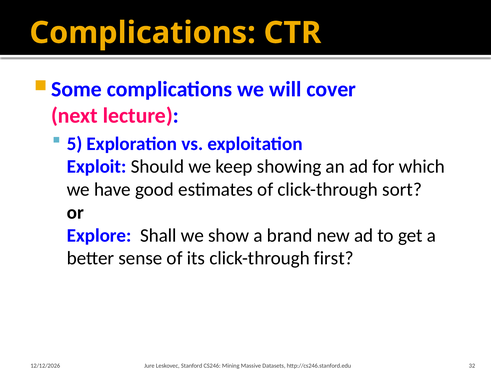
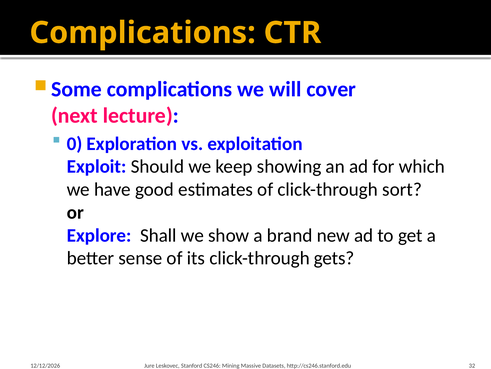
5: 5 -> 0
first: first -> gets
